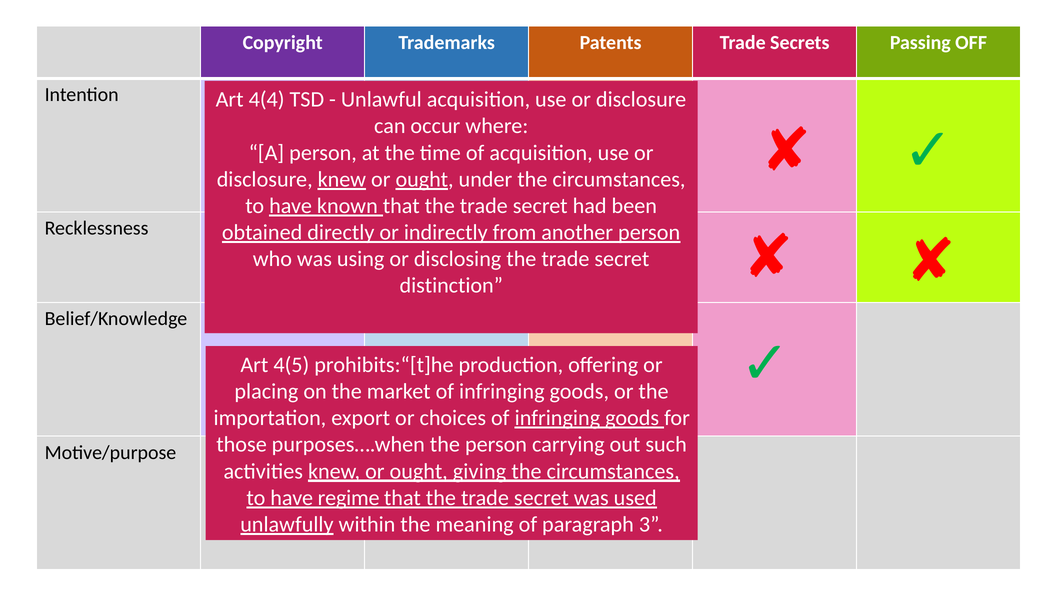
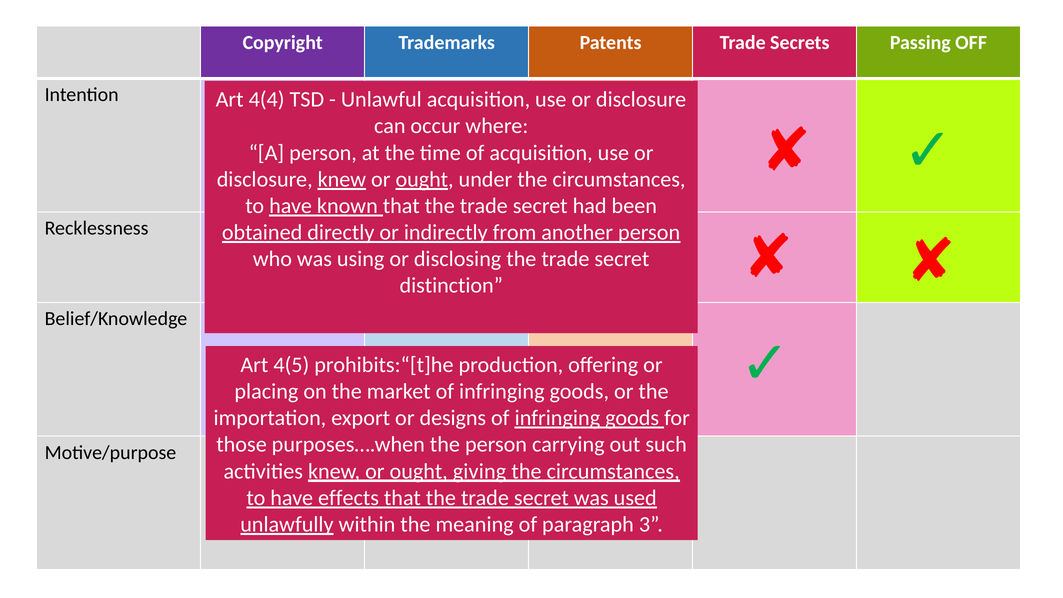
choices: choices -> designs
regime: regime -> effects
